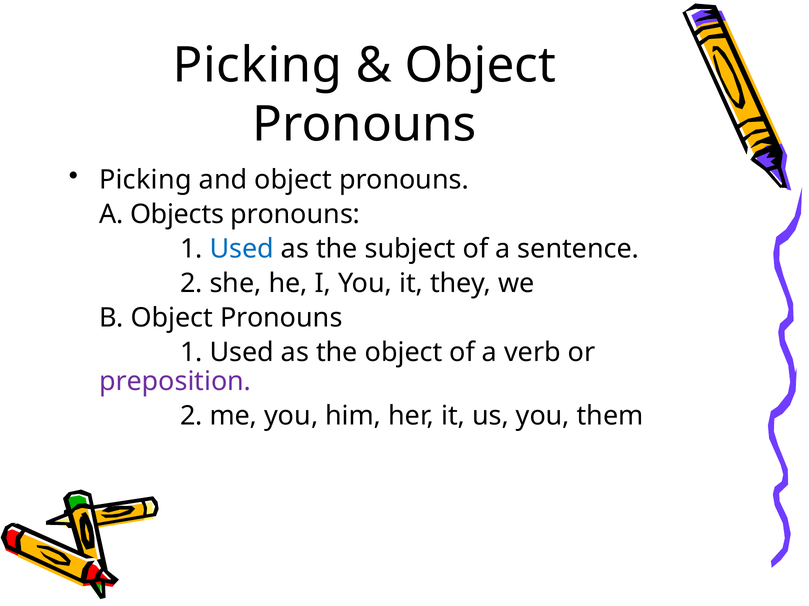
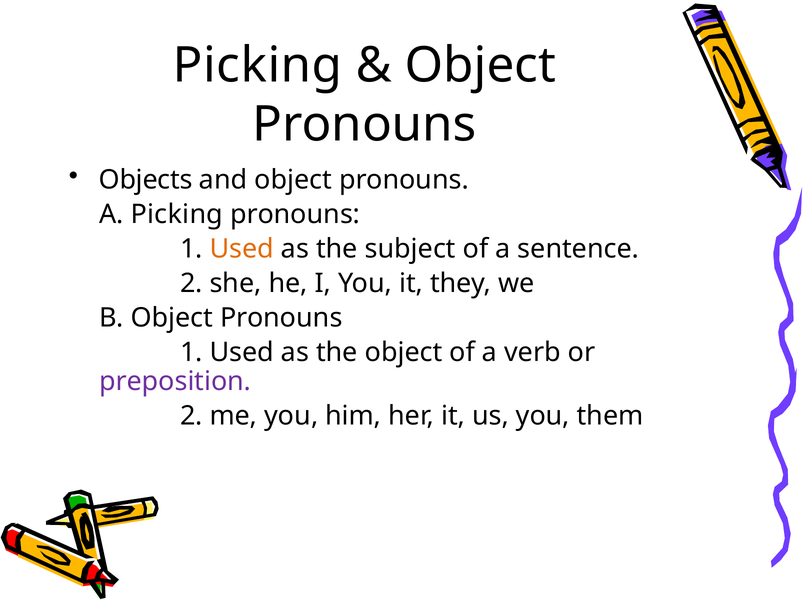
Picking at (145, 180): Picking -> Objects
A Objects: Objects -> Picking
Used at (242, 249) colour: blue -> orange
